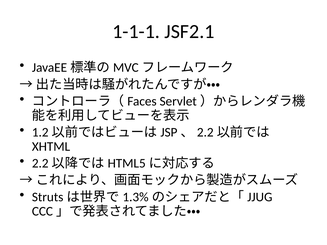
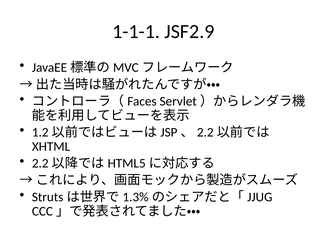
JSF2.1: JSF2.1 -> JSF2.9
